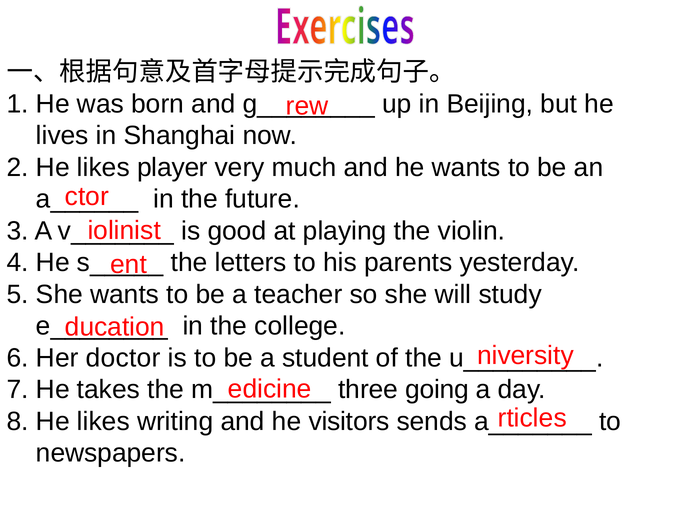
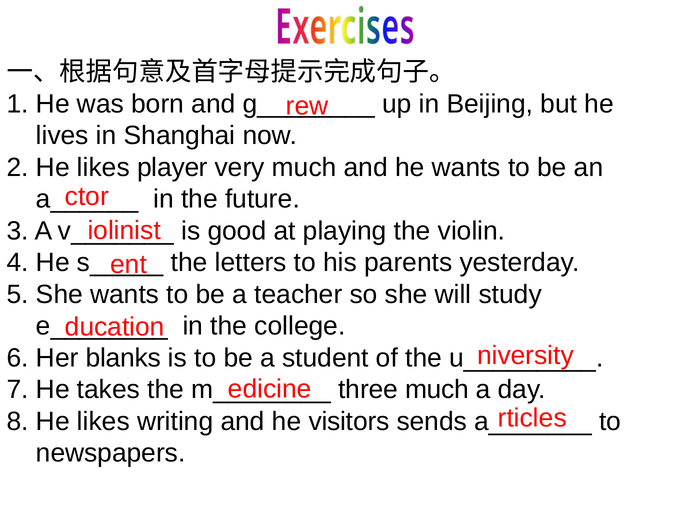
doctor: doctor -> blanks
three going: going -> much
